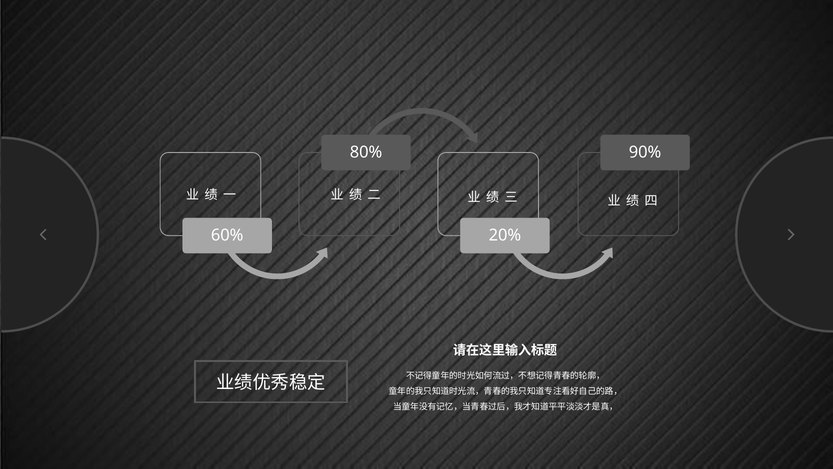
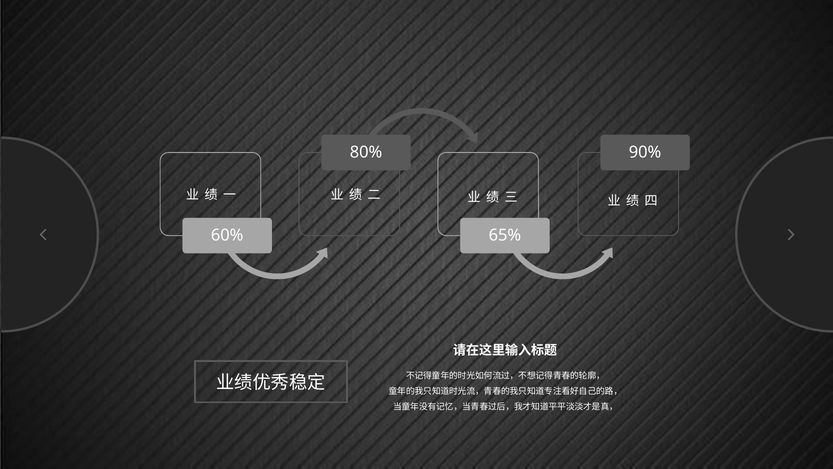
20%: 20% -> 65%
